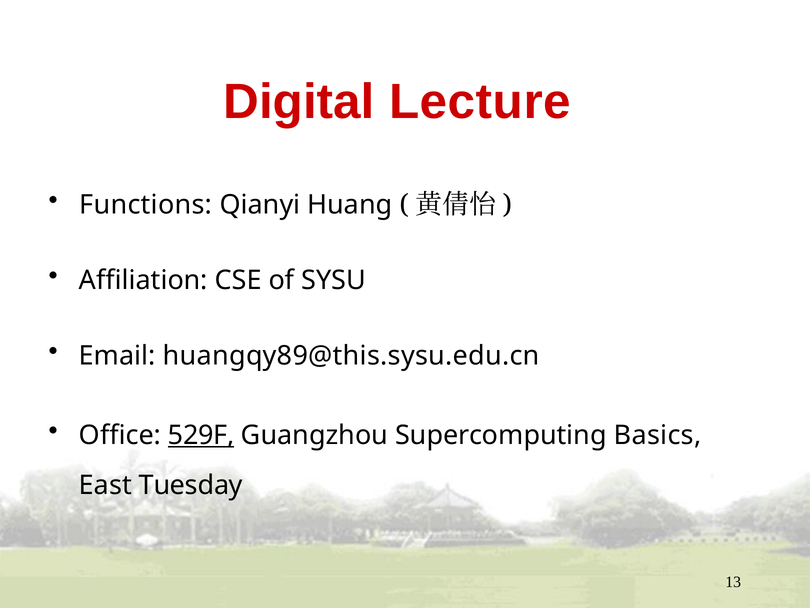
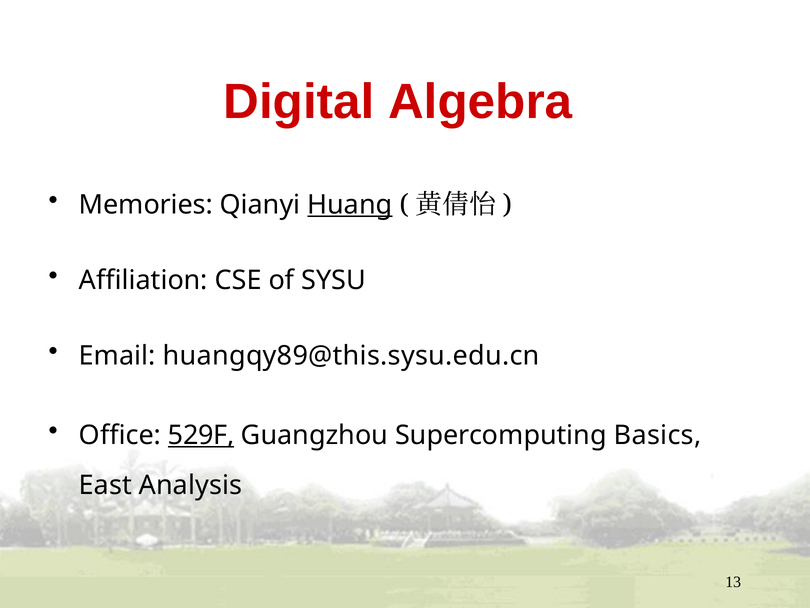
Lecture: Lecture -> Algebra
Functions: Functions -> Memories
Huang underline: none -> present
Tuesday: Tuesday -> Analysis
